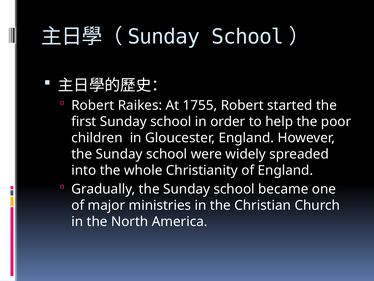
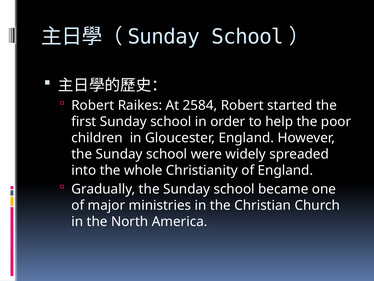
1755: 1755 -> 2584
